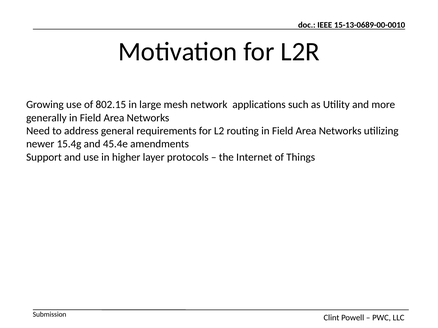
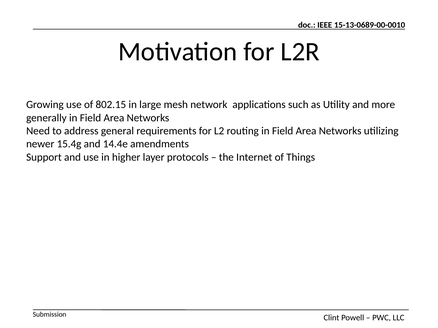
45.4e: 45.4e -> 14.4e
